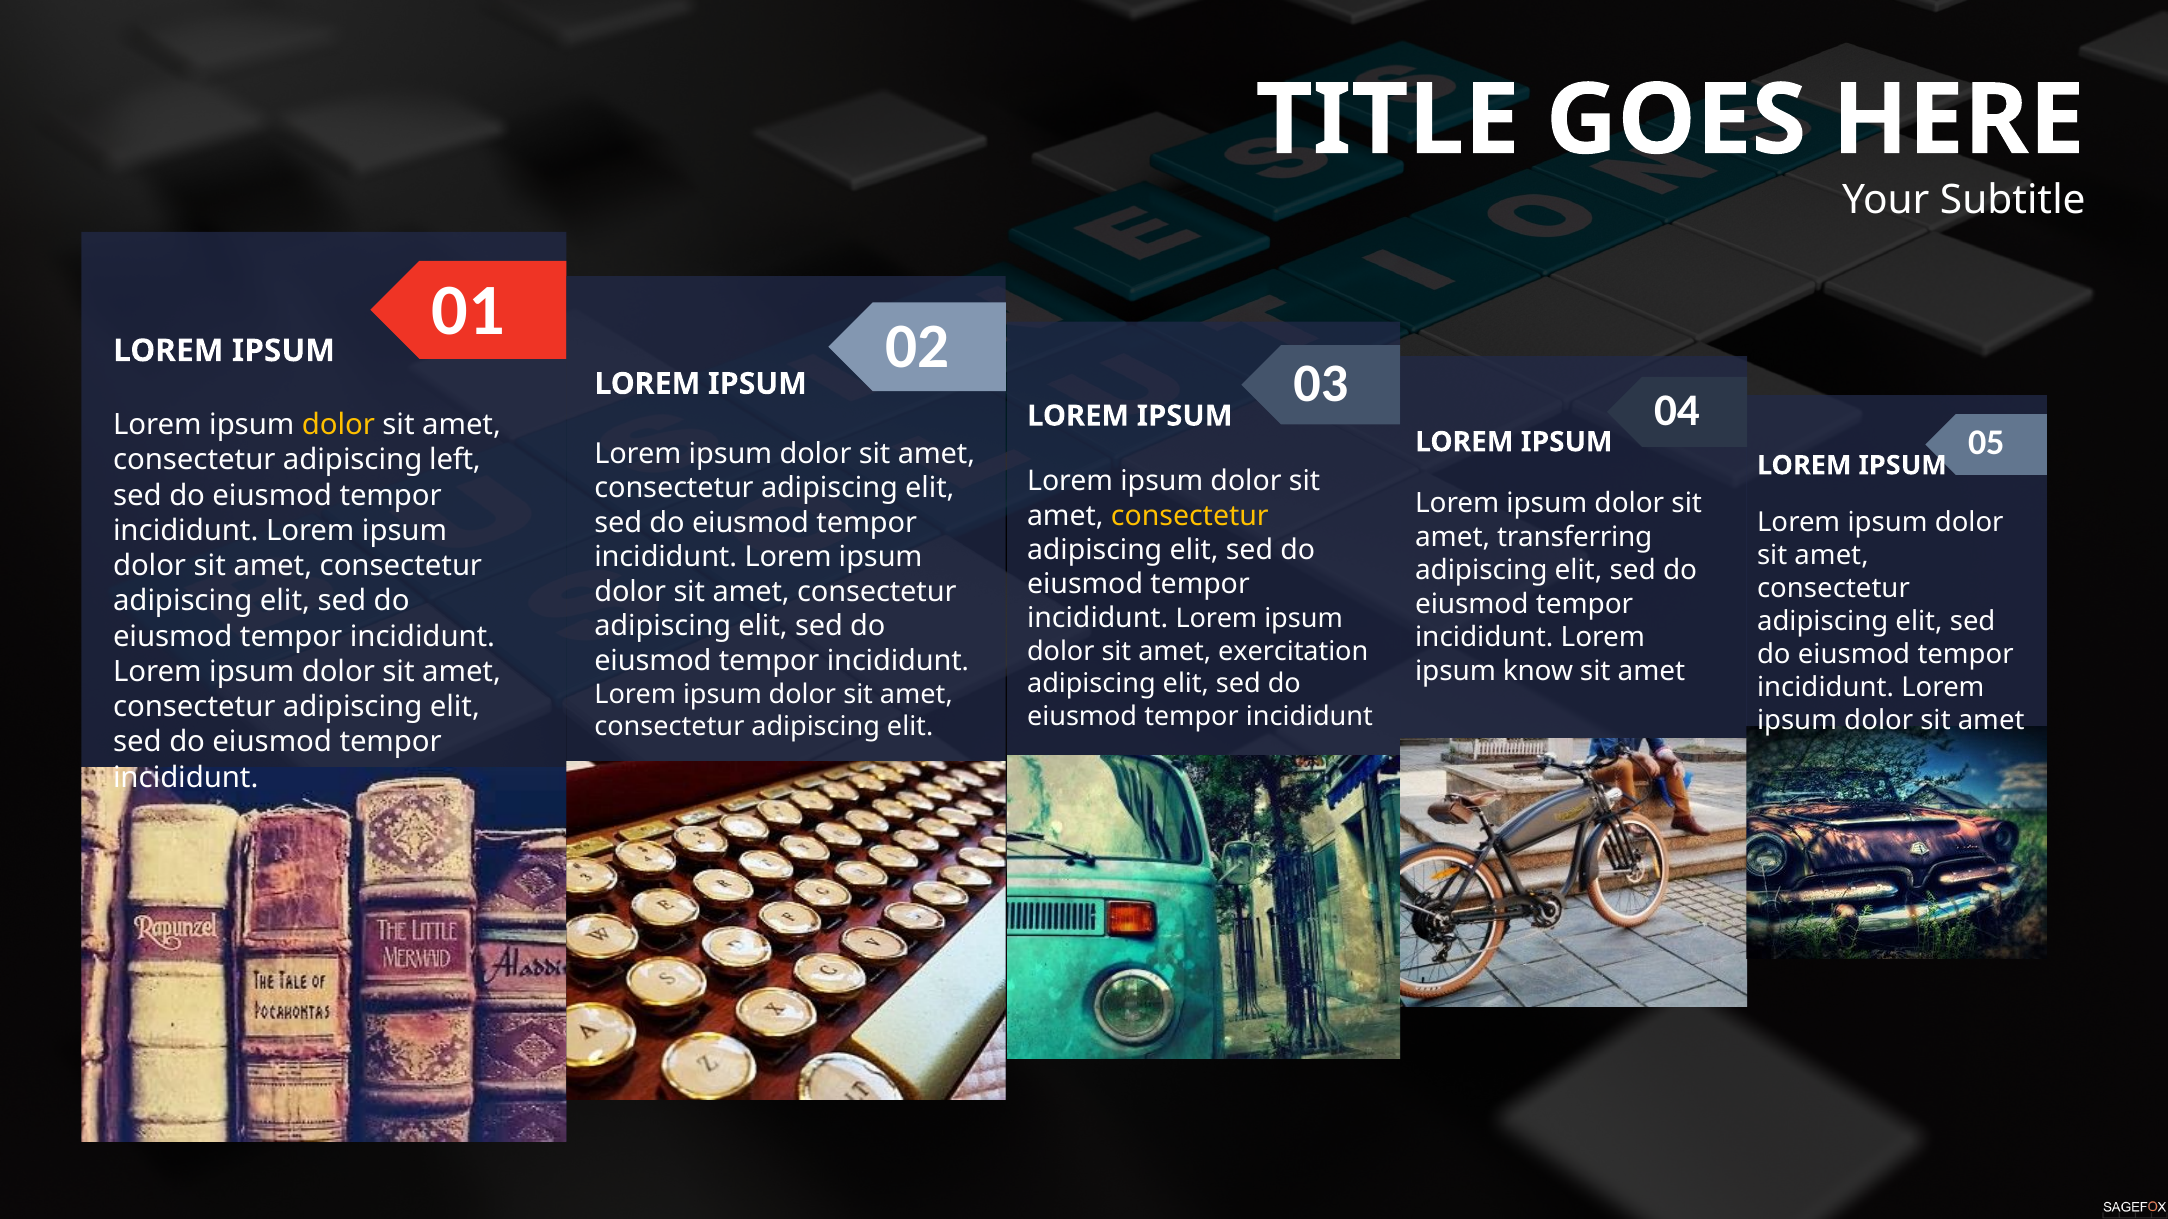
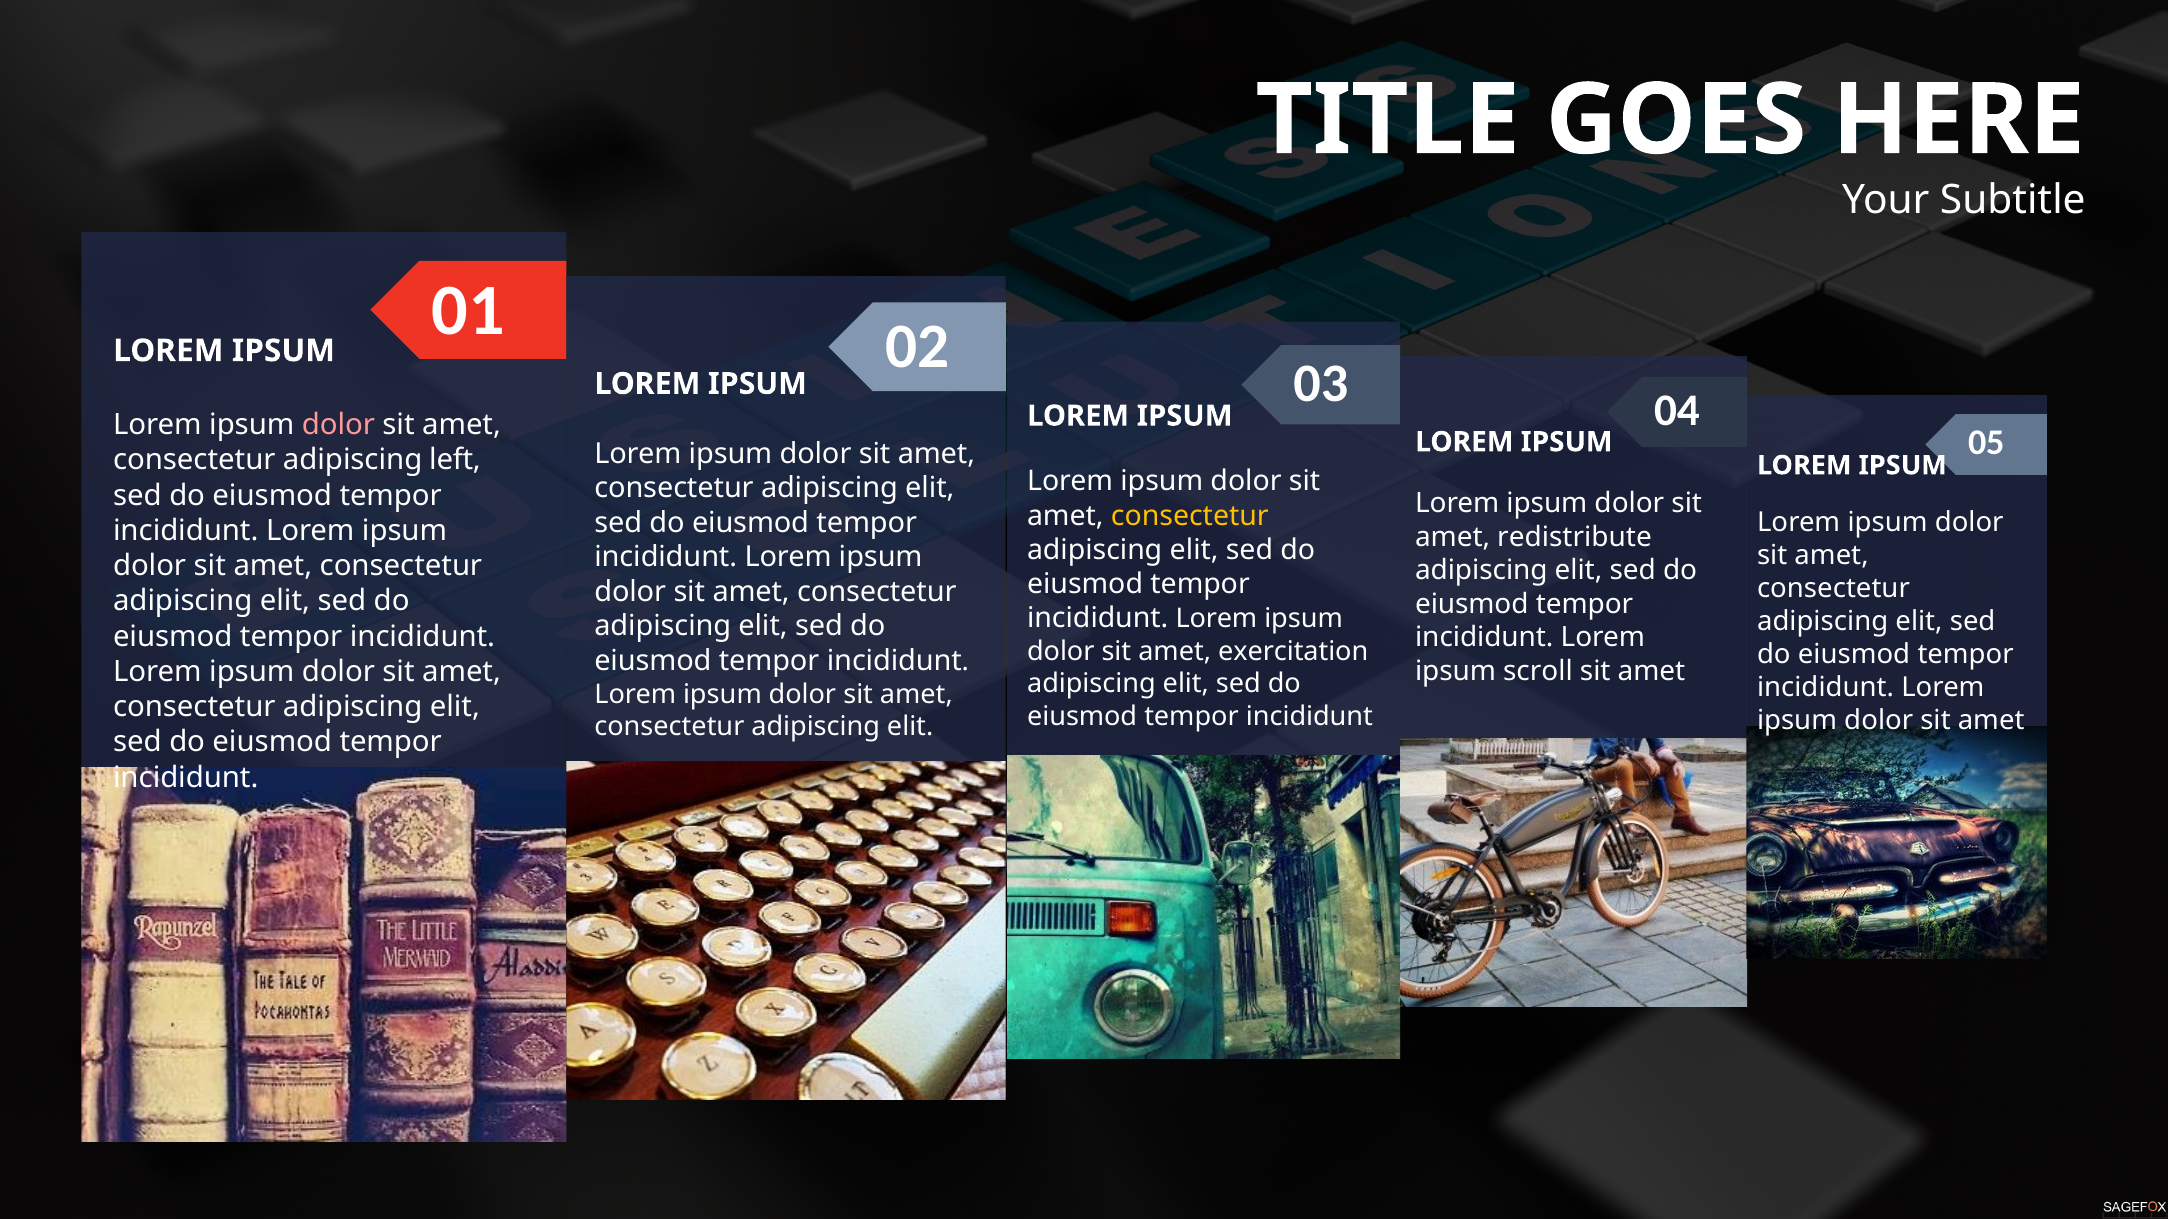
dolor at (338, 425) colour: yellow -> pink
transferring: transferring -> redistribute
know: know -> scroll
